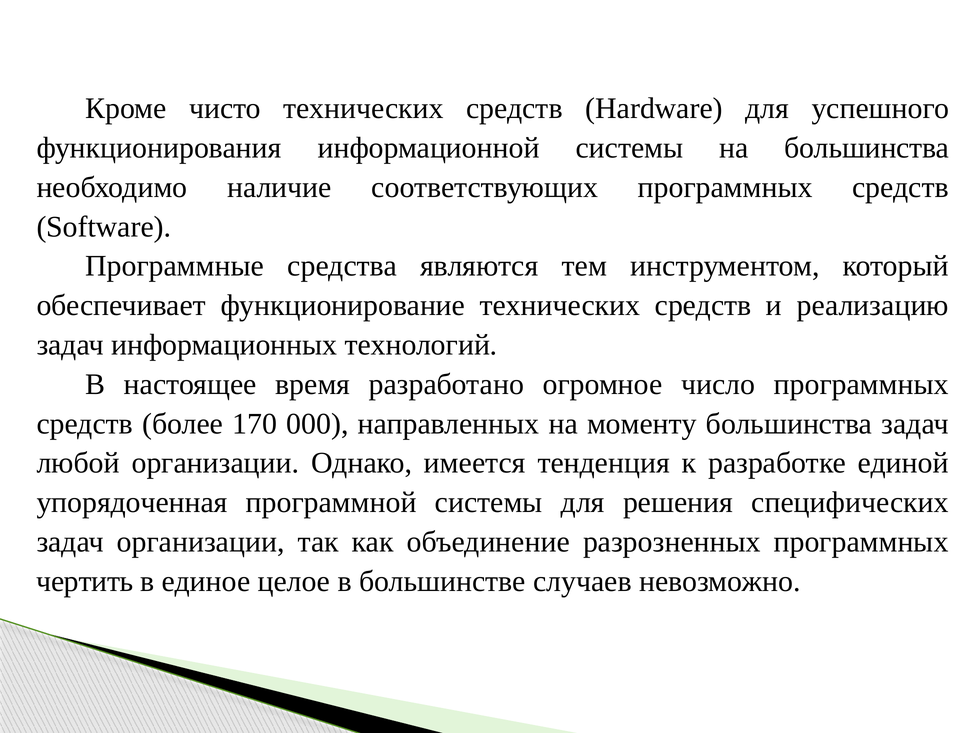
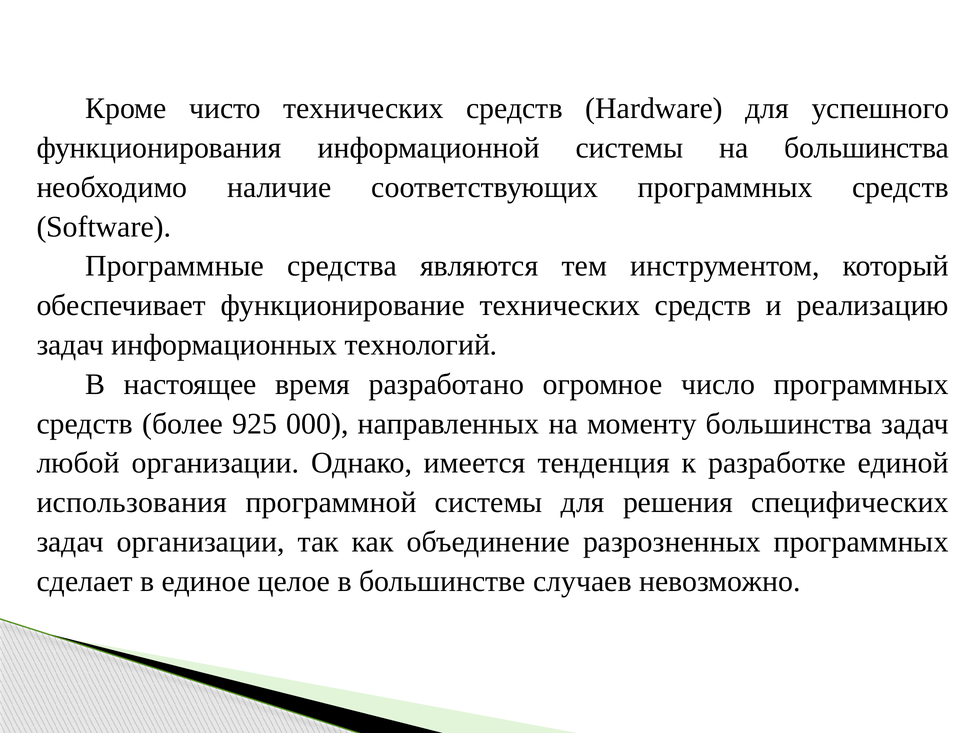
170: 170 -> 925
упорядоченная: упорядоченная -> использования
чертить: чертить -> сделает
